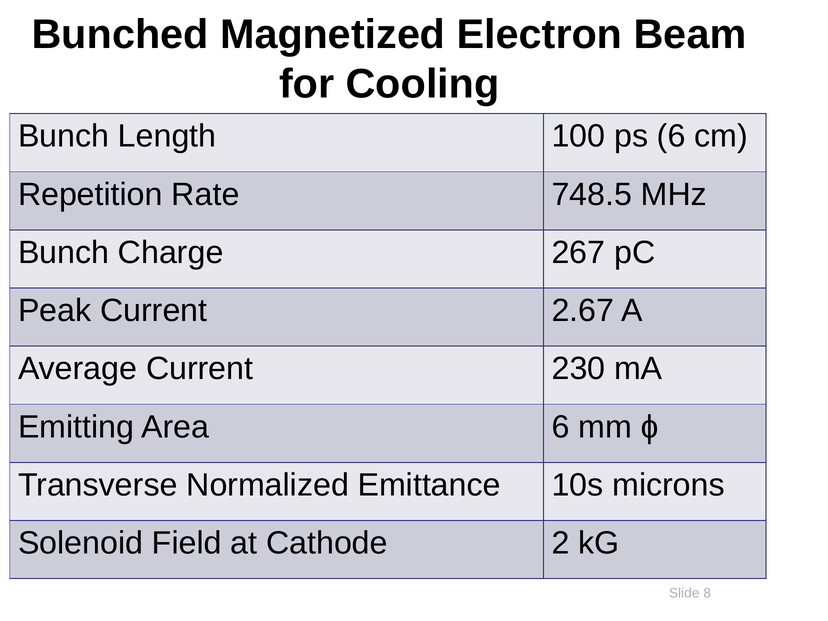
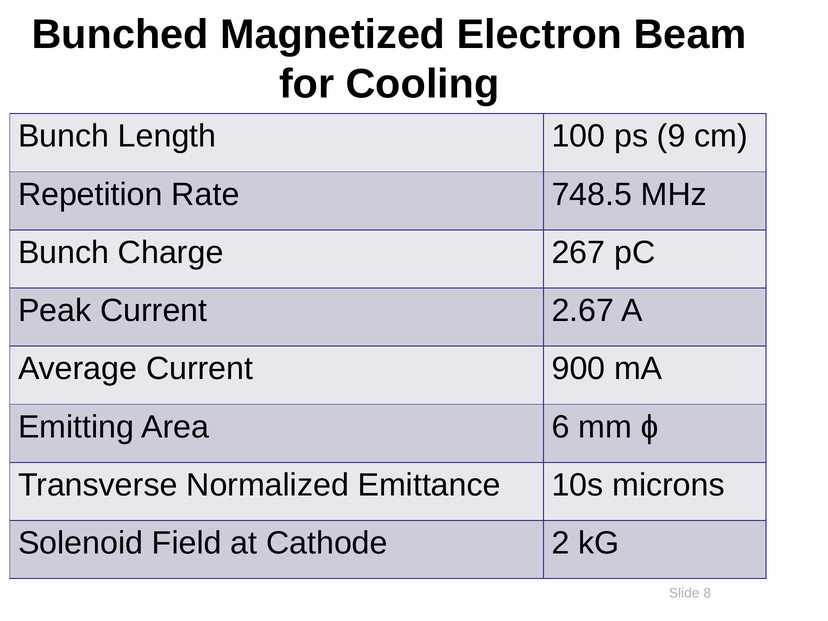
ps 6: 6 -> 9
230: 230 -> 900
